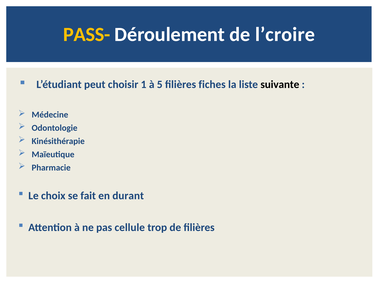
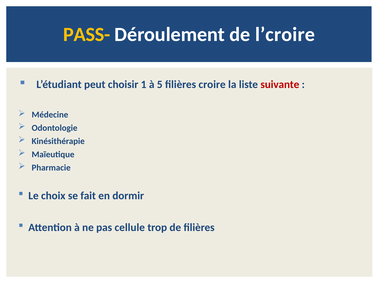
fiches: fiches -> croire
suivante colour: black -> red
durant: durant -> dormir
